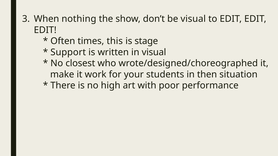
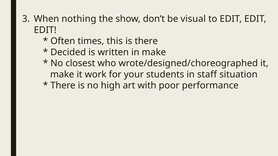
is stage: stage -> there
Support: Support -> Decided
in visual: visual -> make
then: then -> staff
